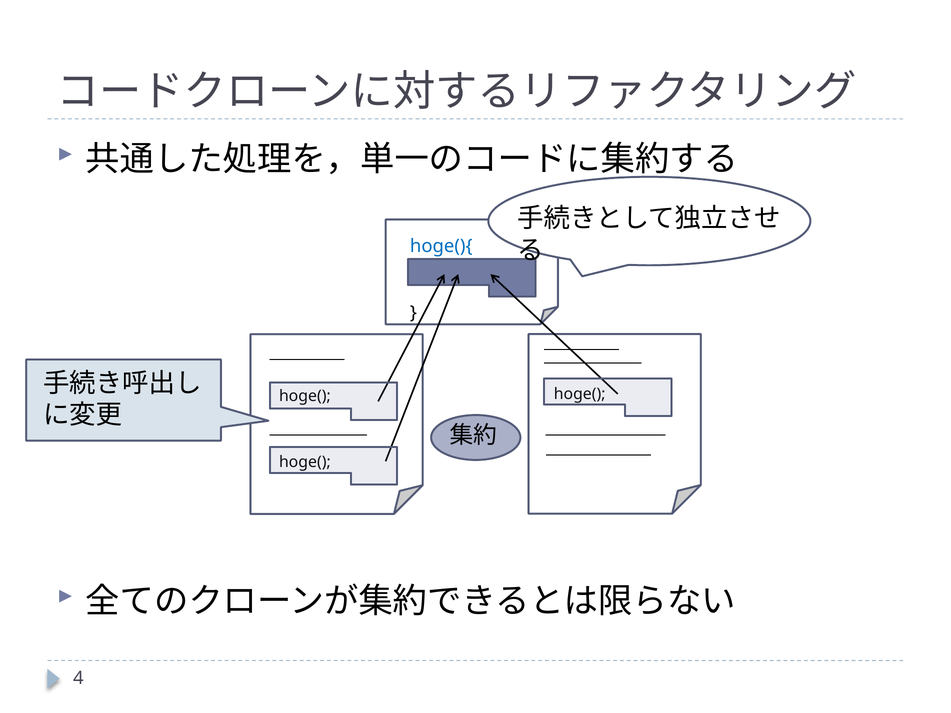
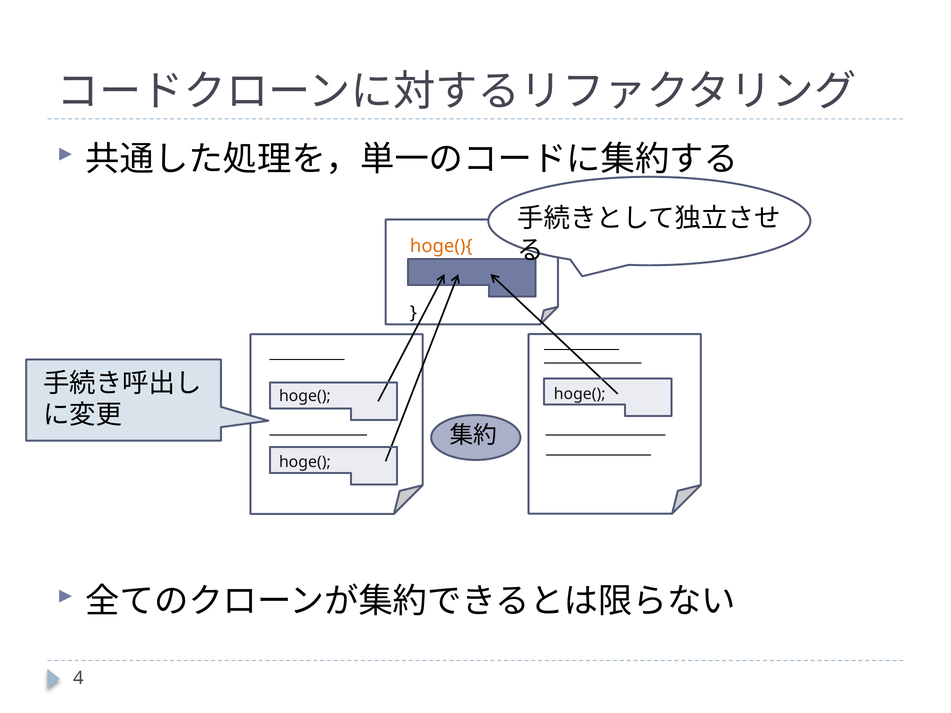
hoge(){ colour: blue -> orange
